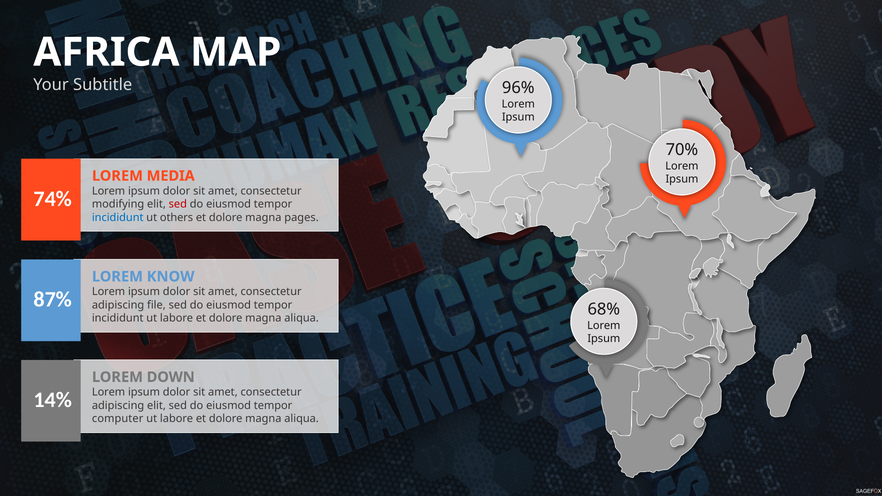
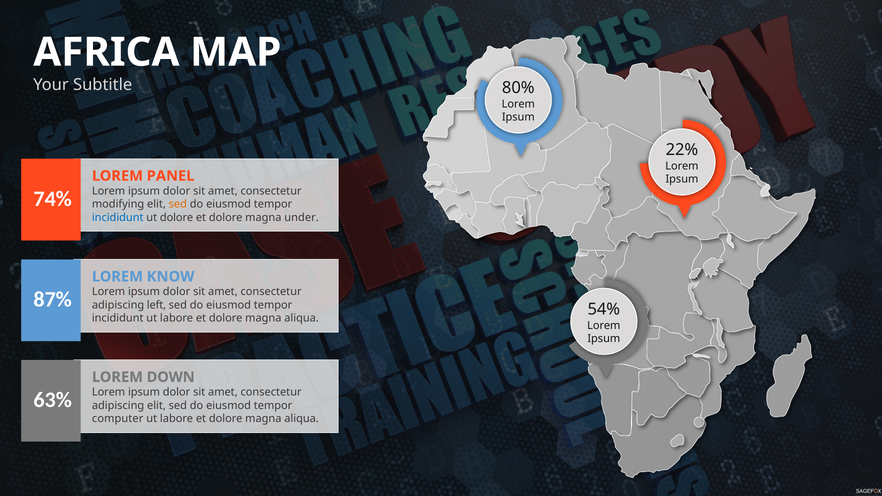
96%: 96% -> 80%
70%: 70% -> 22%
MEDIA: MEDIA -> PANEL
sed at (178, 204) colour: red -> orange
ut others: others -> dolore
pages: pages -> under
file: file -> left
68%: 68% -> 54%
14%: 14% -> 63%
